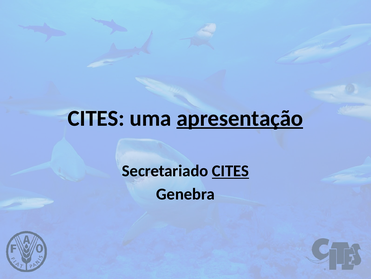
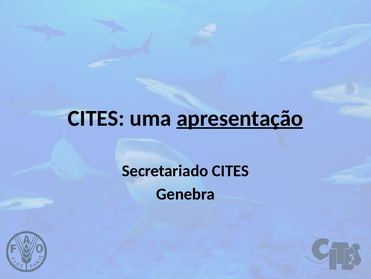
CITES at (230, 171) underline: present -> none
